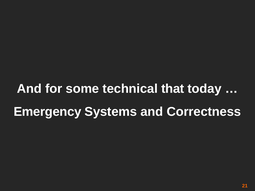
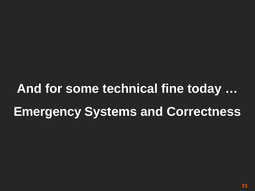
that: that -> fine
